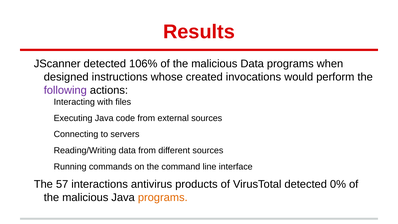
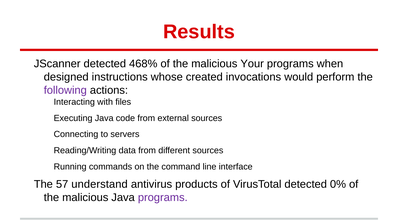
106%: 106% -> 468%
malicious Data: Data -> Your
interactions: interactions -> understand
programs at (163, 197) colour: orange -> purple
